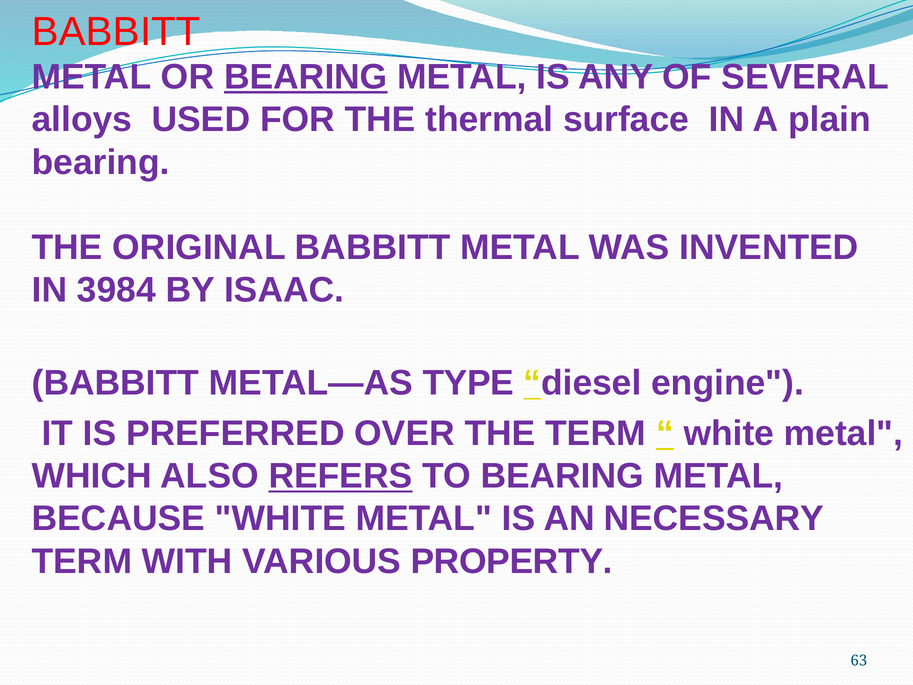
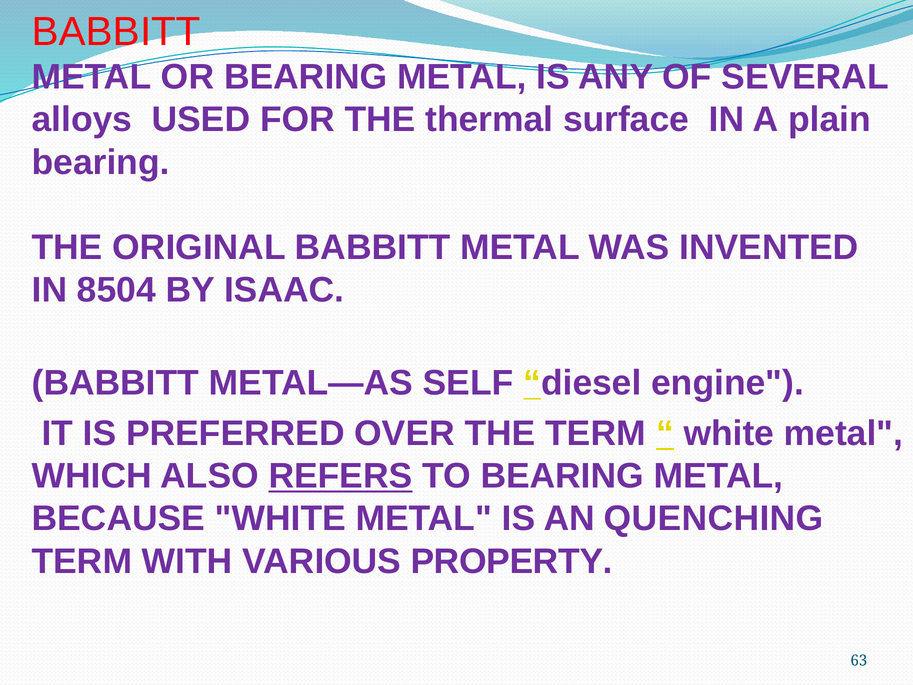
BEARING at (306, 77) underline: present -> none
3984: 3984 -> 8504
TYPE: TYPE -> SELF
NECESSARY: NECESSARY -> QUENCHING
